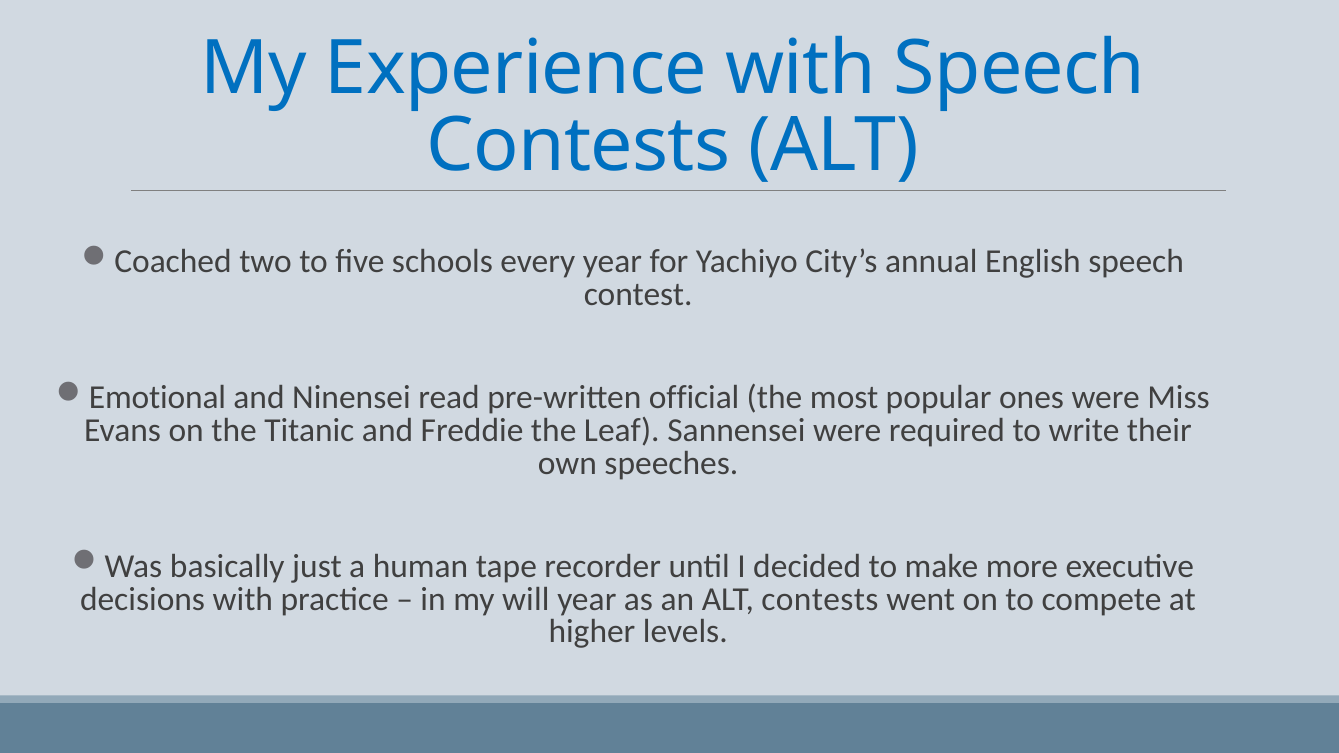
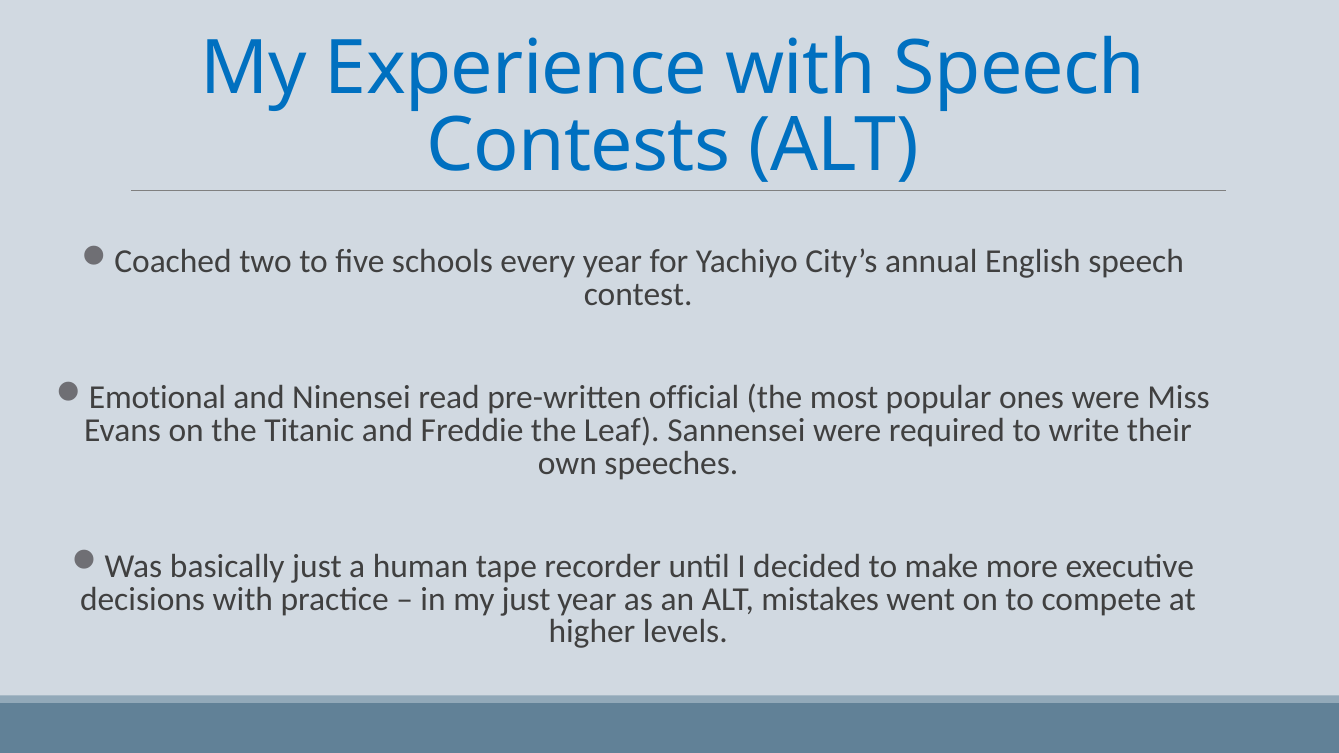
my will: will -> just
ALT contests: contests -> mistakes
